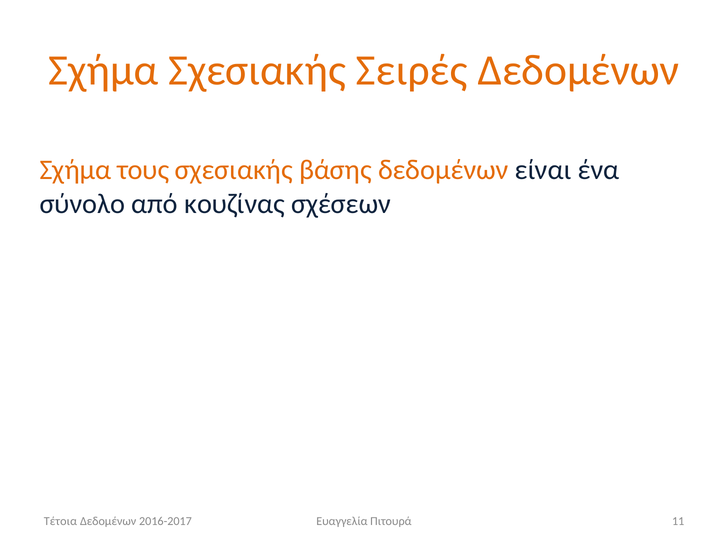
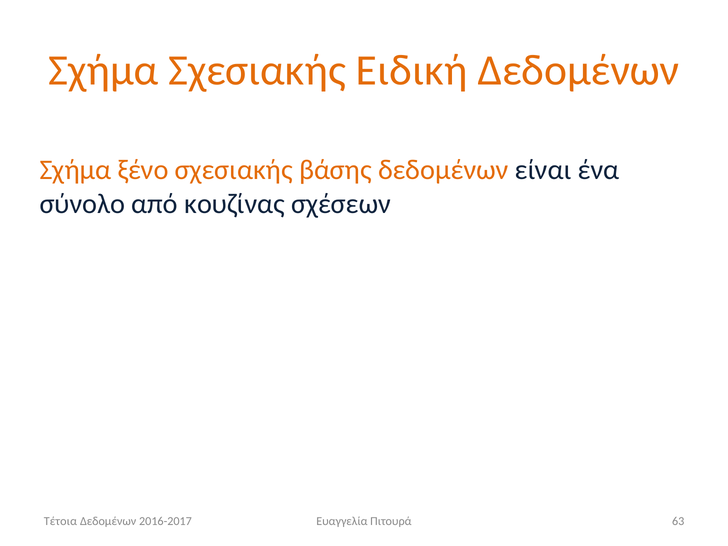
Σειρές: Σειρές -> Ειδική
τους: τους -> ξένο
11: 11 -> 63
